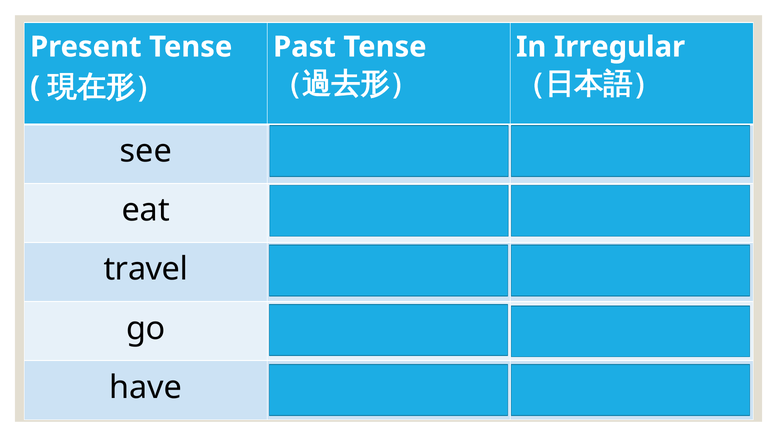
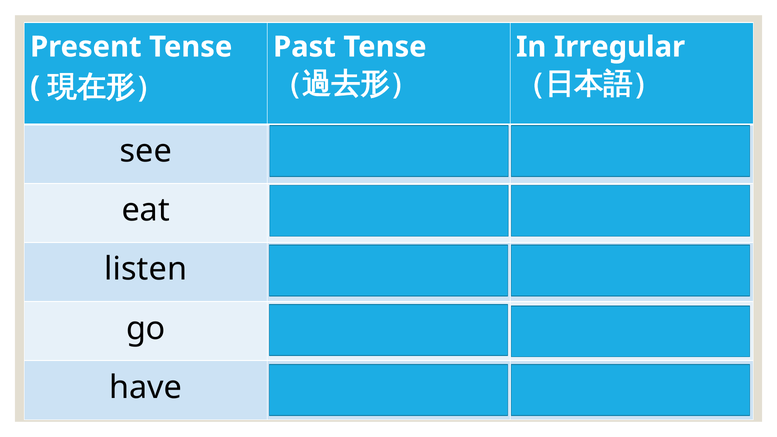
travel: travel -> listen
